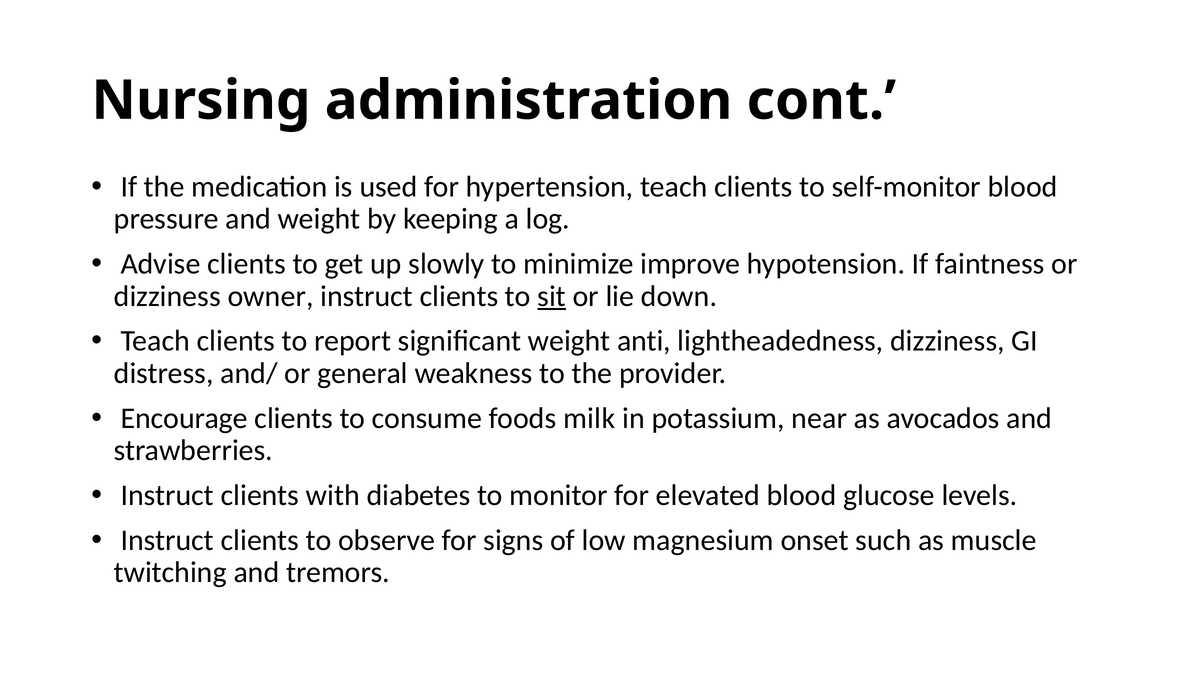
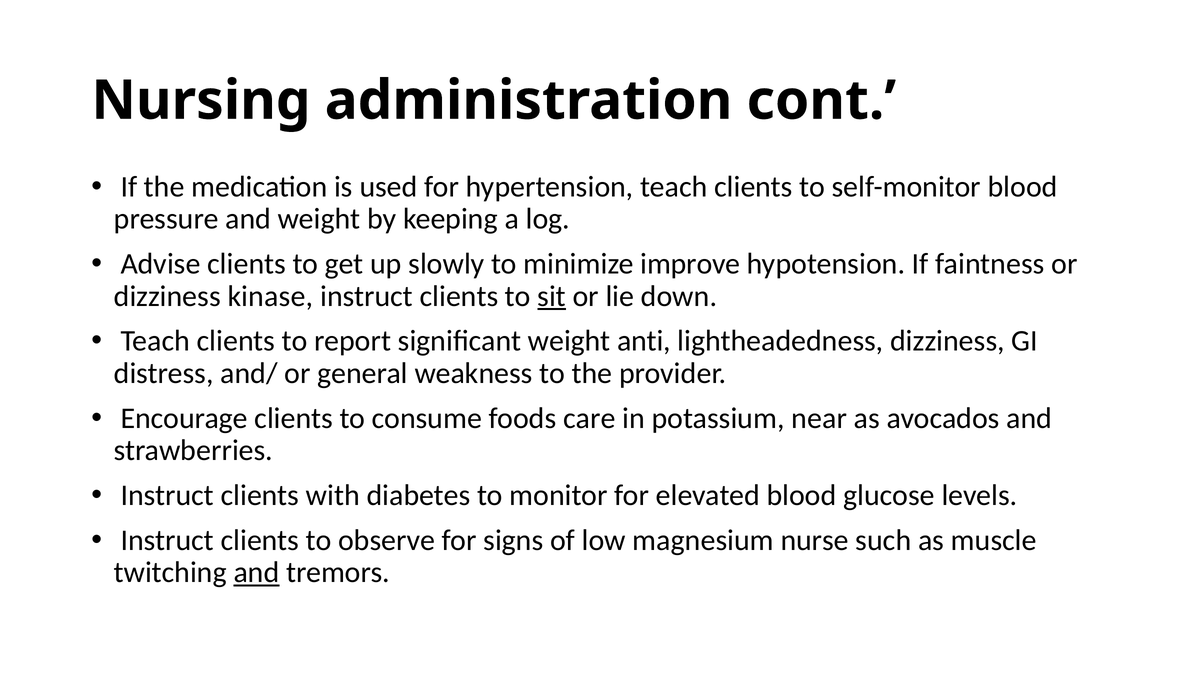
owner: owner -> kinase
milk: milk -> care
onset: onset -> nurse
and at (256, 572) underline: none -> present
